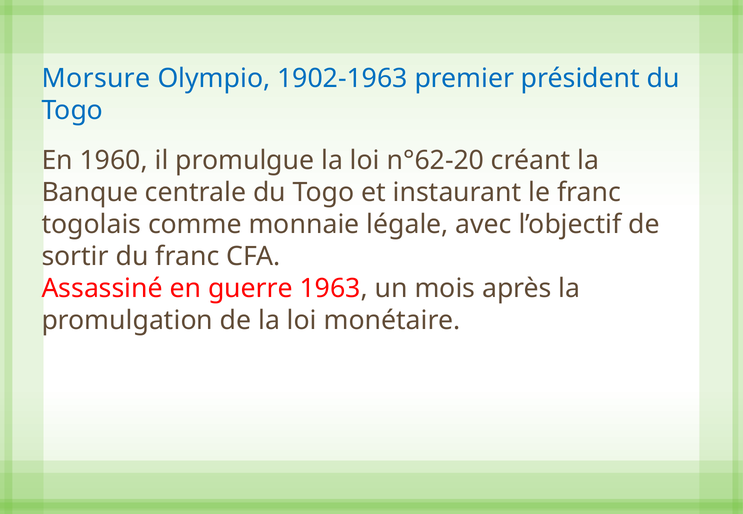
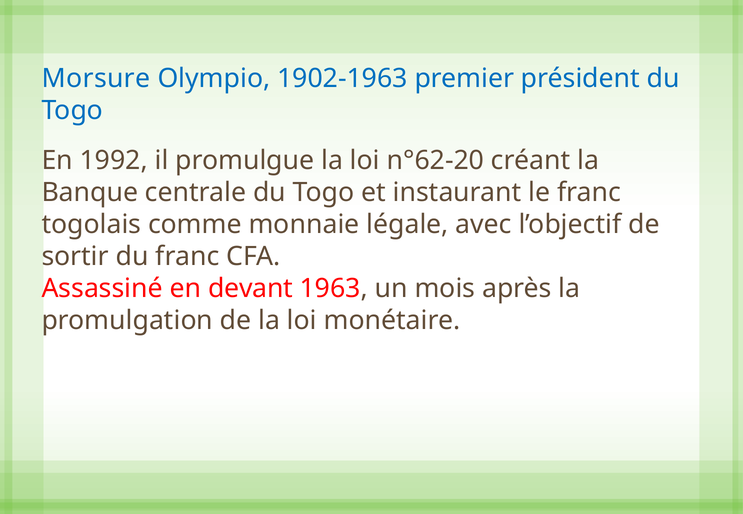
1960: 1960 -> 1992
guerre: guerre -> devant
